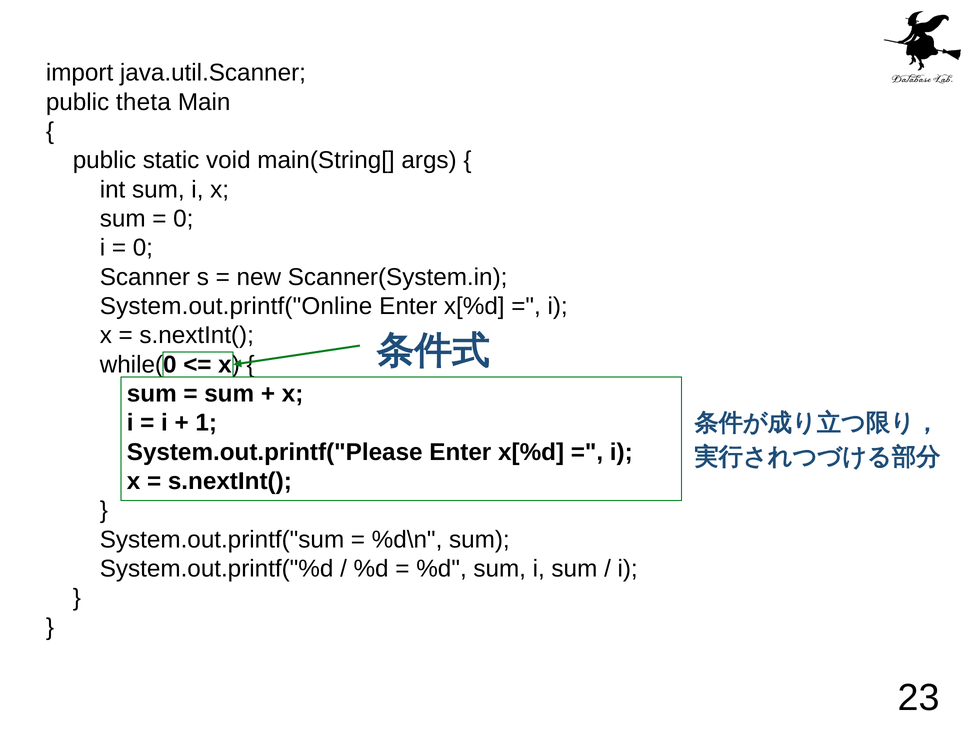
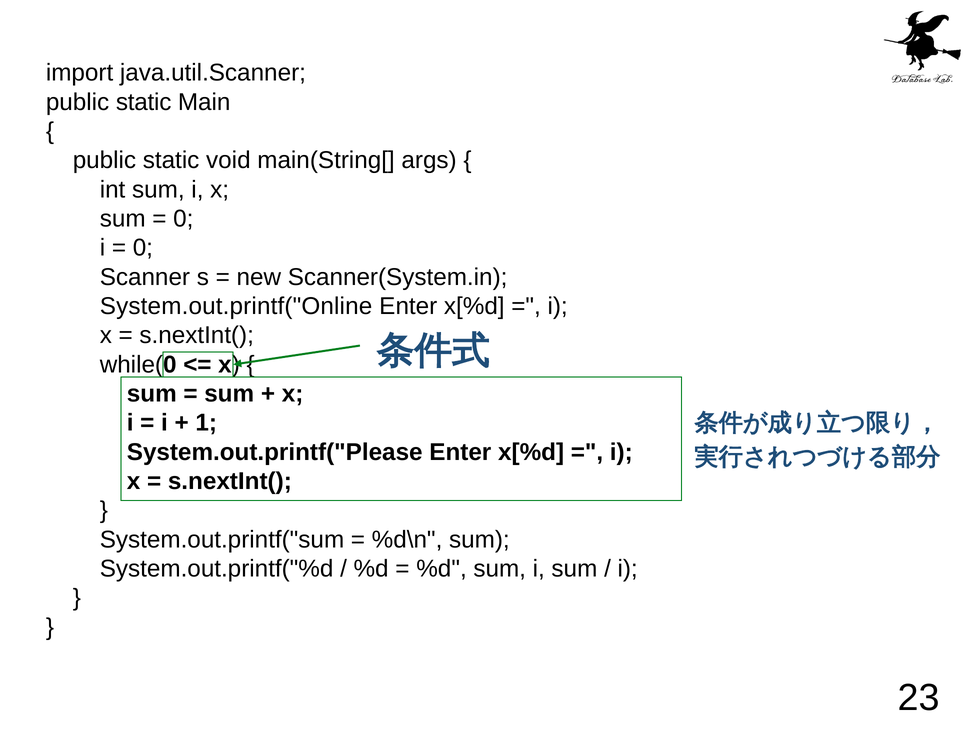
theta at (143, 102): theta -> static
